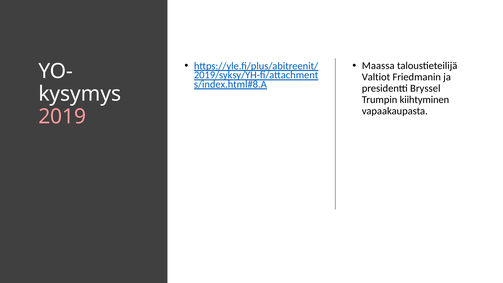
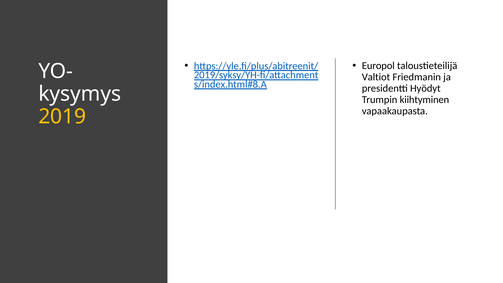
Maassa: Maassa -> Europol
Bryssel: Bryssel -> Hyödyt
2019 colour: pink -> yellow
